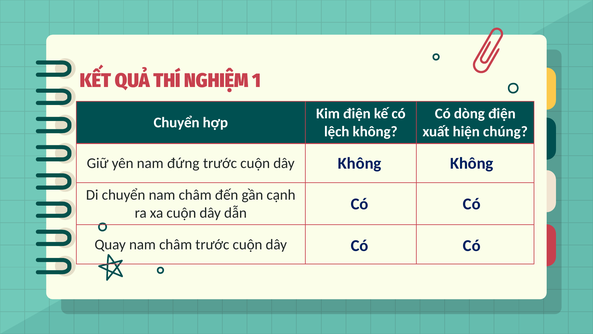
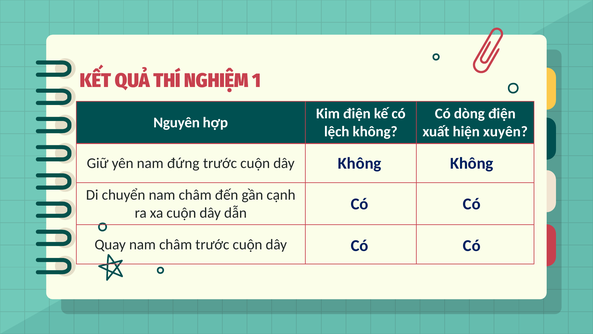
Chuyển at (177, 122): Chuyển -> Nguyên
chúng: chúng -> xuyên
